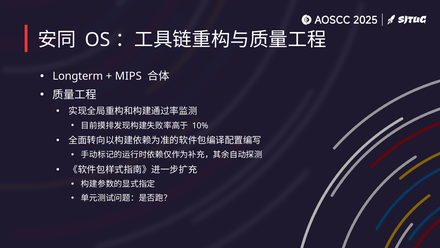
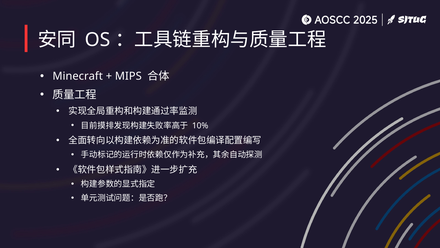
Longterm: Longterm -> Minecraft
